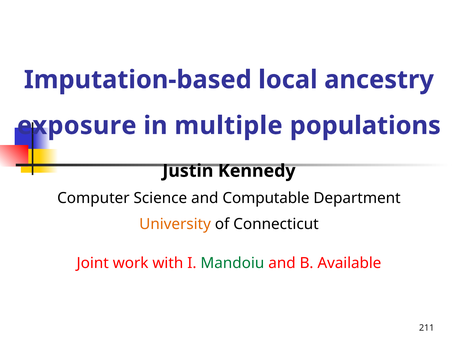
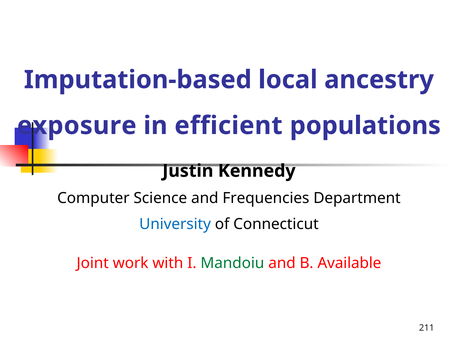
multiple: multiple -> efficient
Computable: Computable -> Frequencies
University colour: orange -> blue
